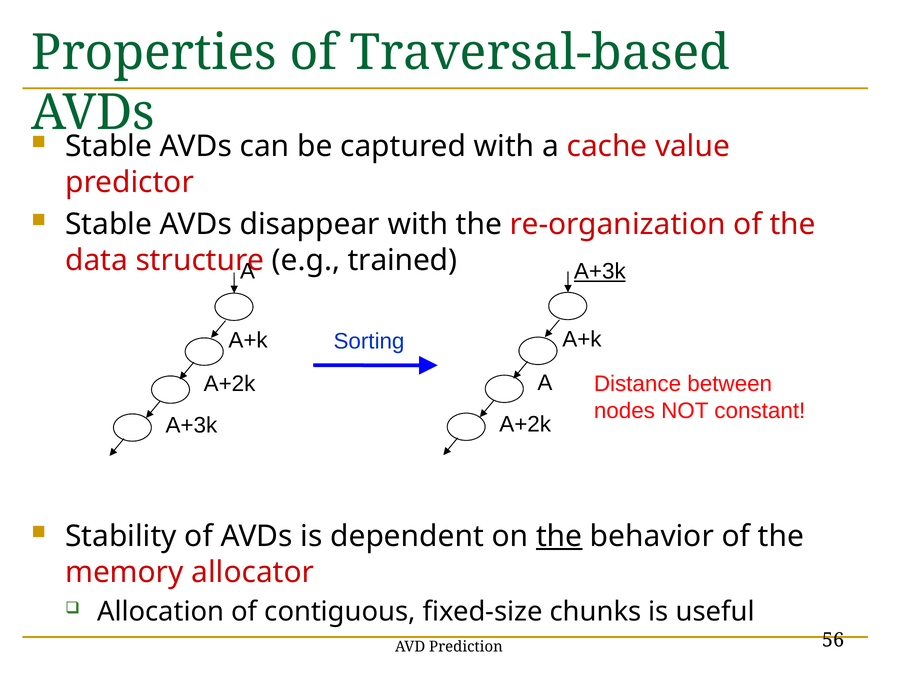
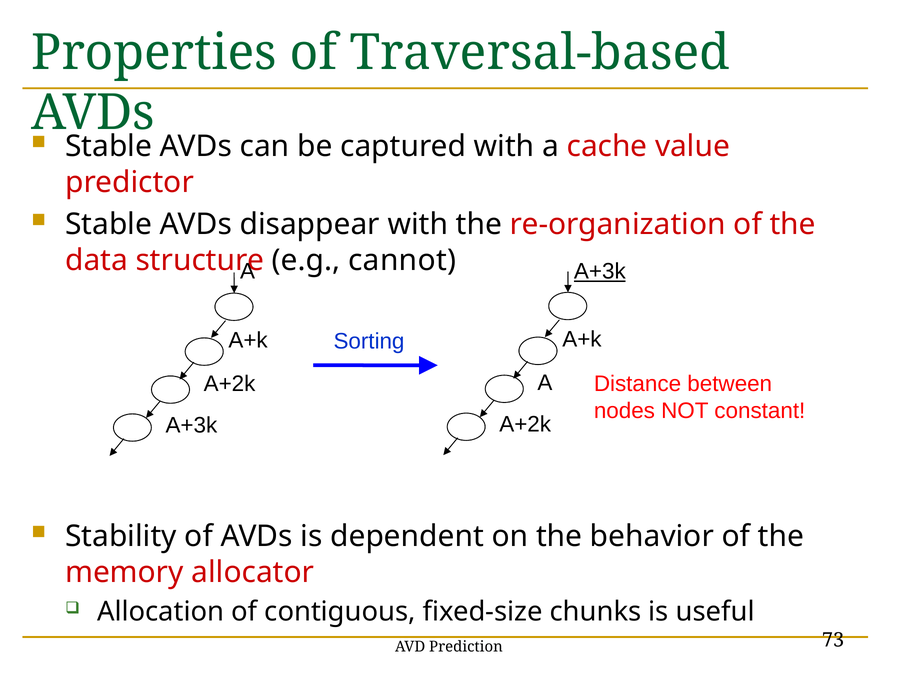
trained: trained -> cannot
the at (559, 536) underline: present -> none
56: 56 -> 73
